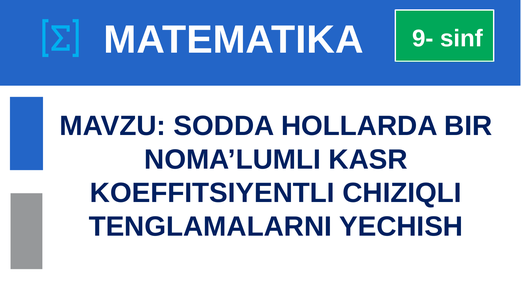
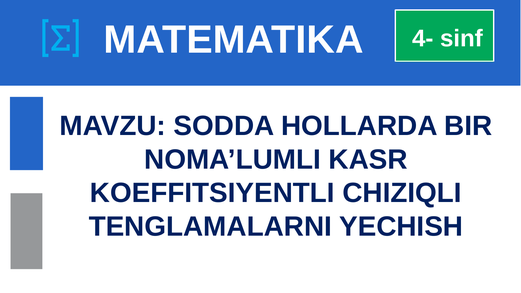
9-: 9- -> 4-
